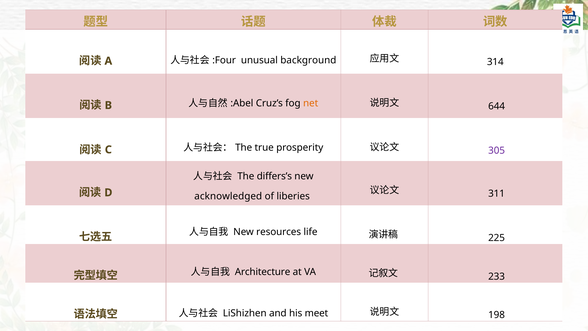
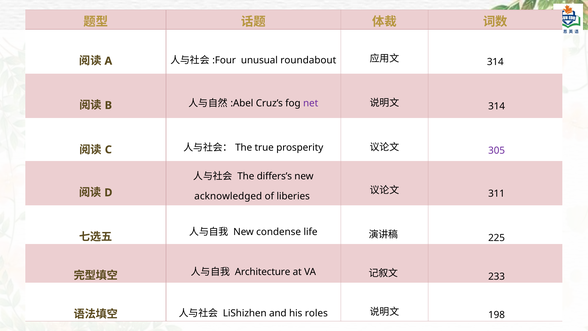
background: background -> roundabout
net colour: orange -> purple
644 at (497, 106): 644 -> 314
resources: resources -> condense
meet: meet -> roles
